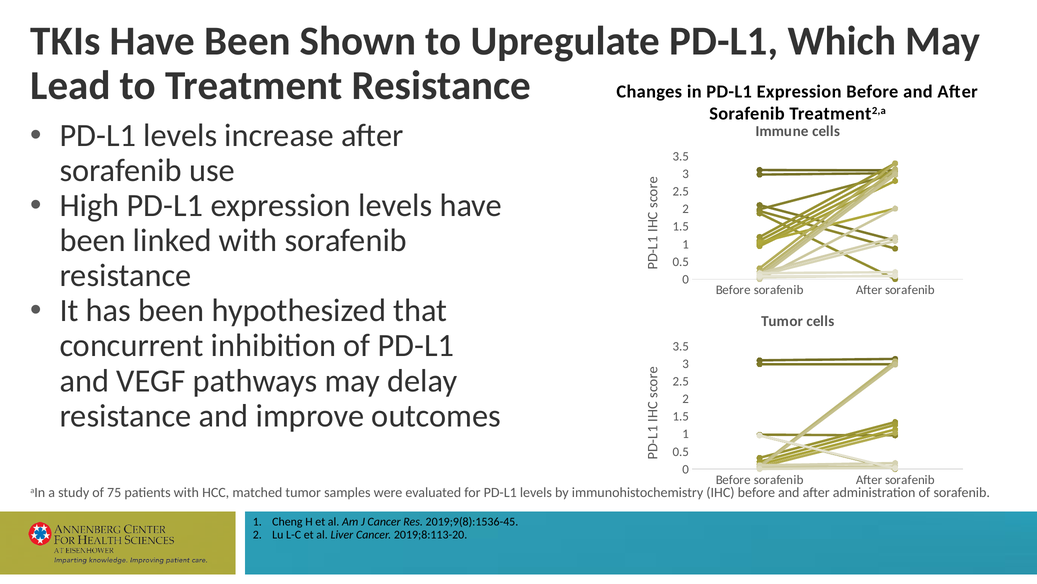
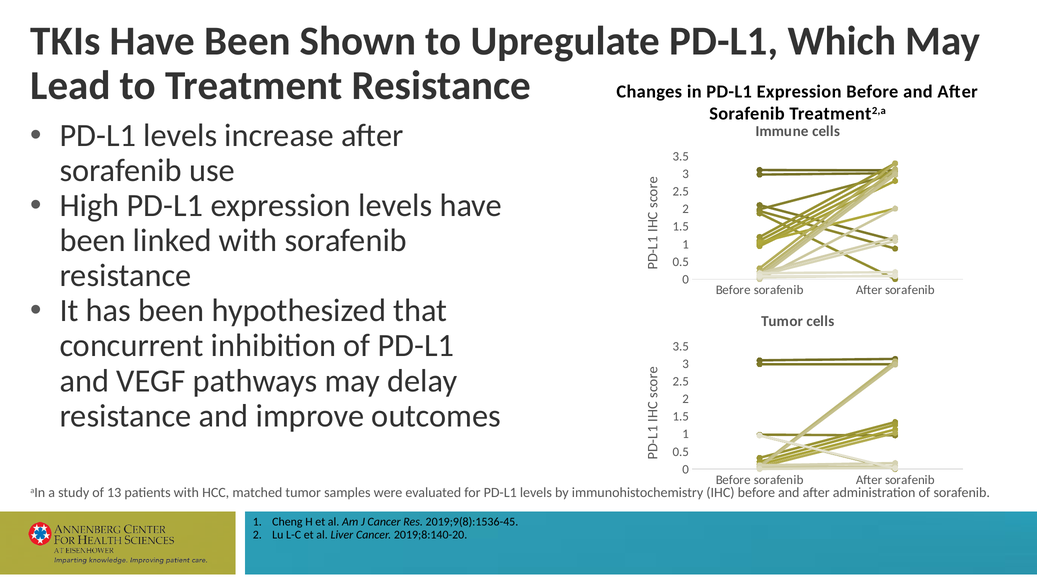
75: 75 -> 13
2019;8:113-20: 2019;8:113-20 -> 2019;8:140-20
